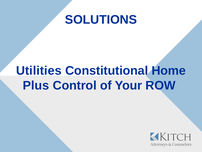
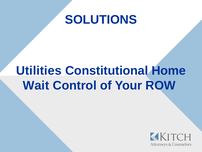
Plus: Plus -> Wait
